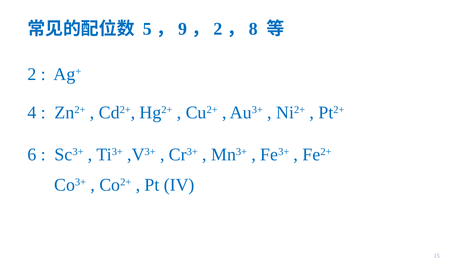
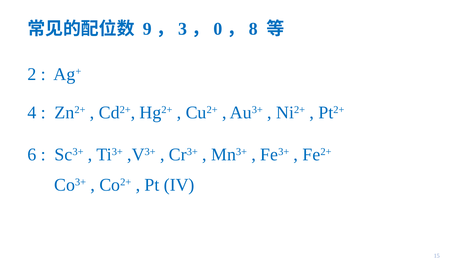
5: 5 -> 9
9: 9 -> 3
2 at (218, 29): 2 -> 0
